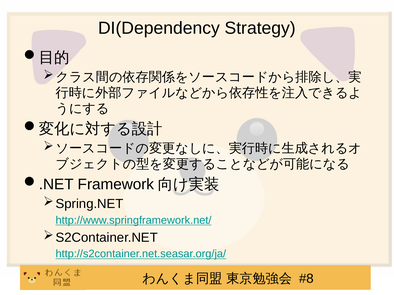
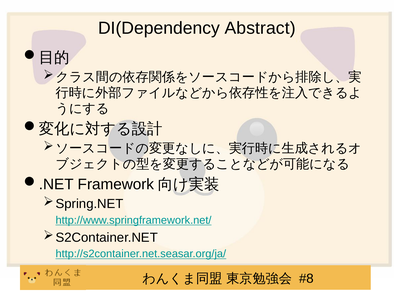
Strategy: Strategy -> Abstract
